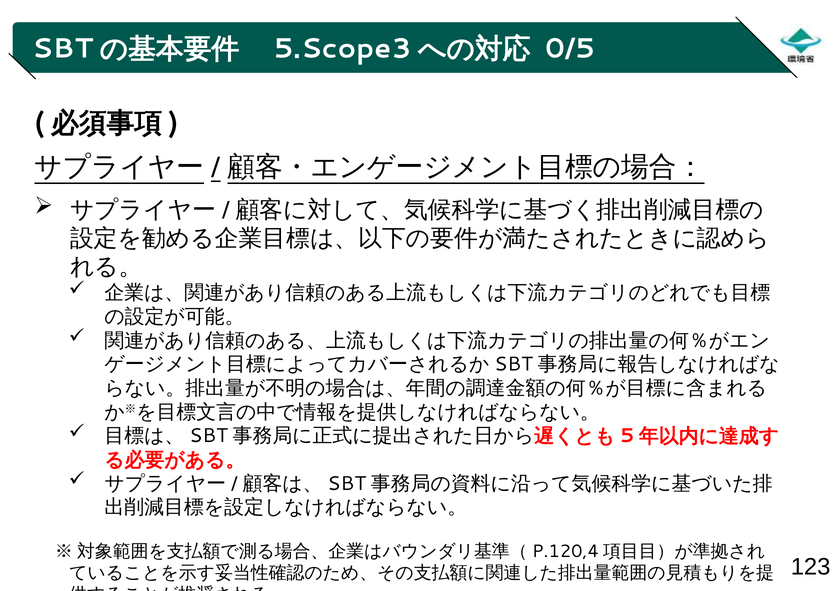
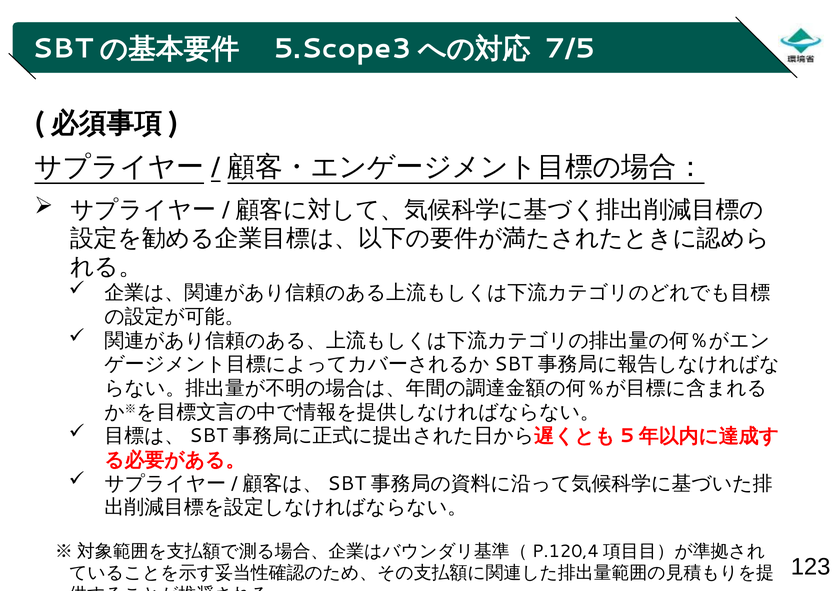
0/5: 0/5 -> 7/5
